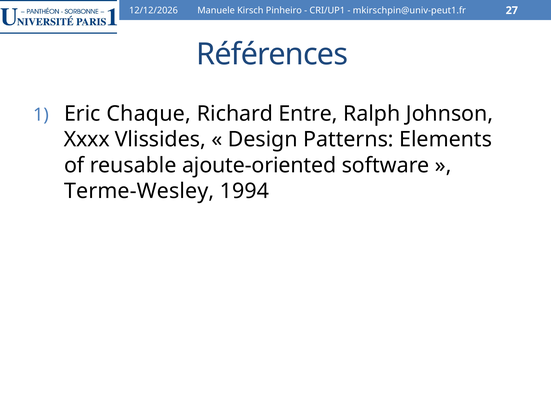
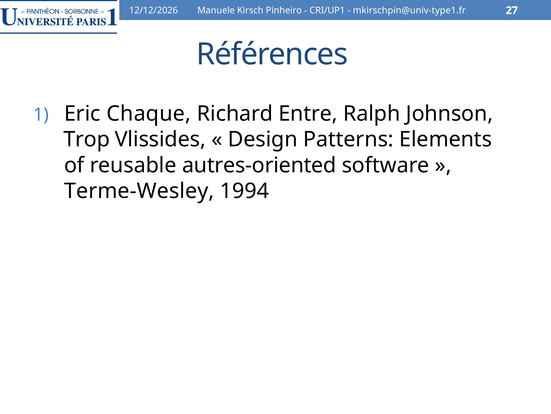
mkirschpin@univ-peut1.fr: mkirschpin@univ-peut1.fr -> mkirschpin@univ-type1.fr
Xxxx: Xxxx -> Trop
ajoute-oriented: ajoute-oriented -> autres-oriented
